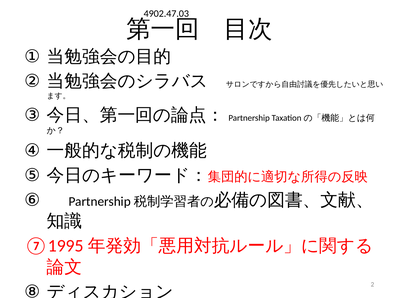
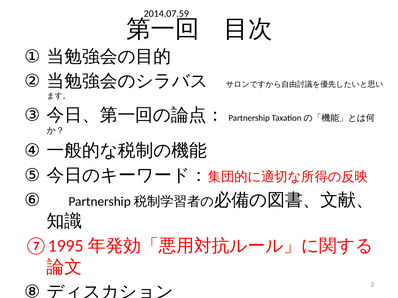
4902.47.03: 4902.47.03 -> 2014.07.59
